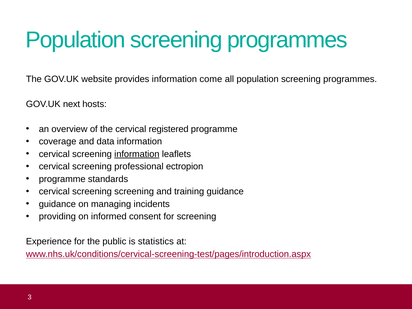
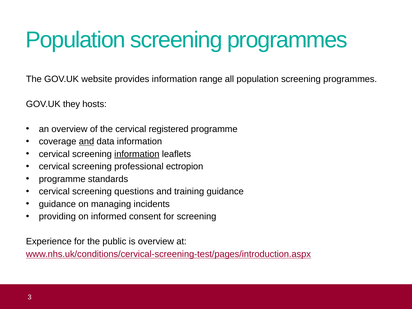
come: come -> range
next: next -> they
and at (87, 142) underline: none -> present
screening screening: screening -> questions
is statistics: statistics -> overview
